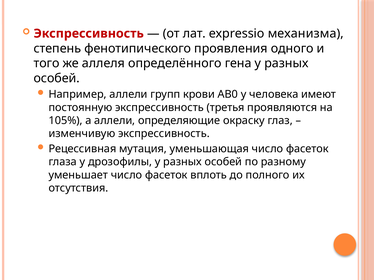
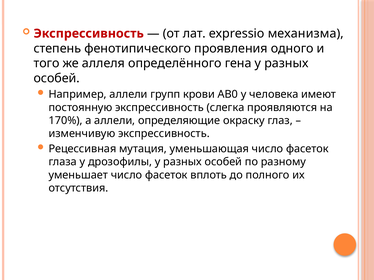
третья: третья -> слегка
105%: 105% -> 170%
